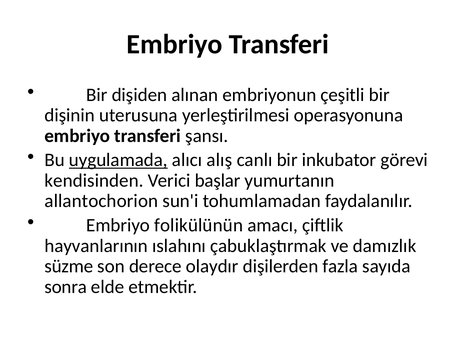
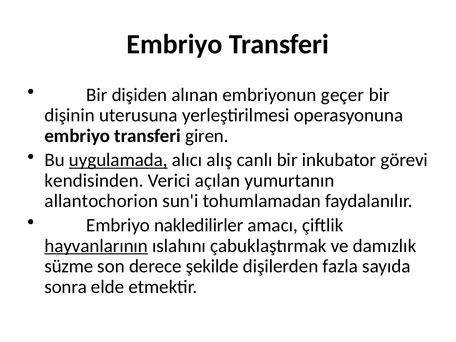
çeşitli: çeşitli -> geçer
şansı: şansı -> giren
başlar: başlar -> açılan
folikülünün: folikülünün -> nakledilirler
hayvanlarının underline: none -> present
olaydır: olaydır -> şekilde
